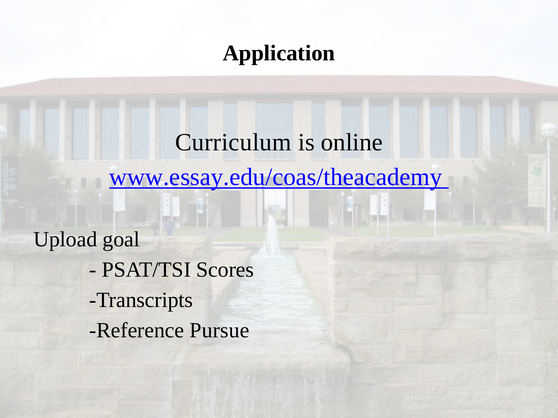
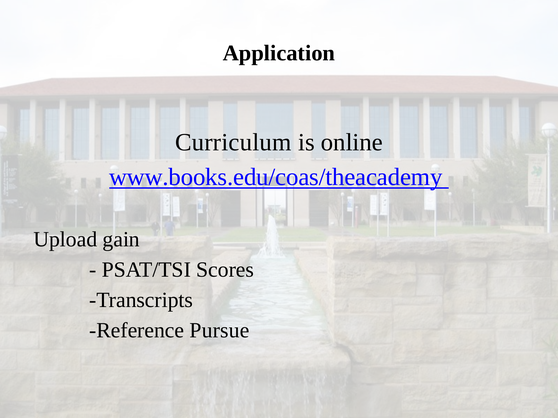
www.essay.edu/coas/theacademy: www.essay.edu/coas/theacademy -> www.books.edu/coas/theacademy
goal: goal -> gain
